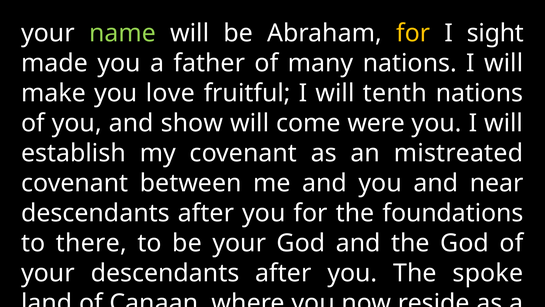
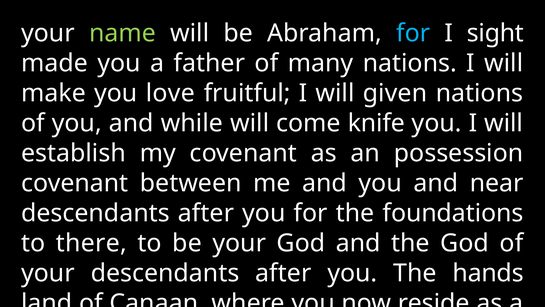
for at (413, 33) colour: yellow -> light blue
tenth: tenth -> given
show: show -> while
were: were -> knife
mistreated: mistreated -> possession
spoke: spoke -> hands
